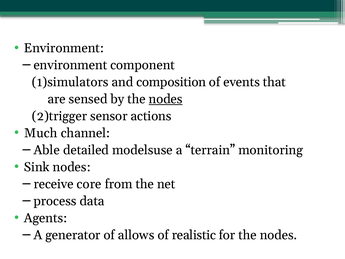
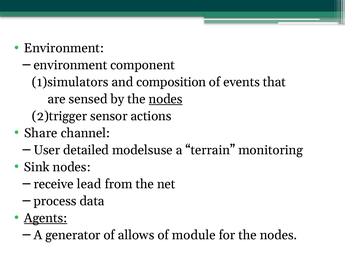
Much: Much -> Share
Able: Able -> User
core: core -> lead
Agents underline: none -> present
realistic: realistic -> module
